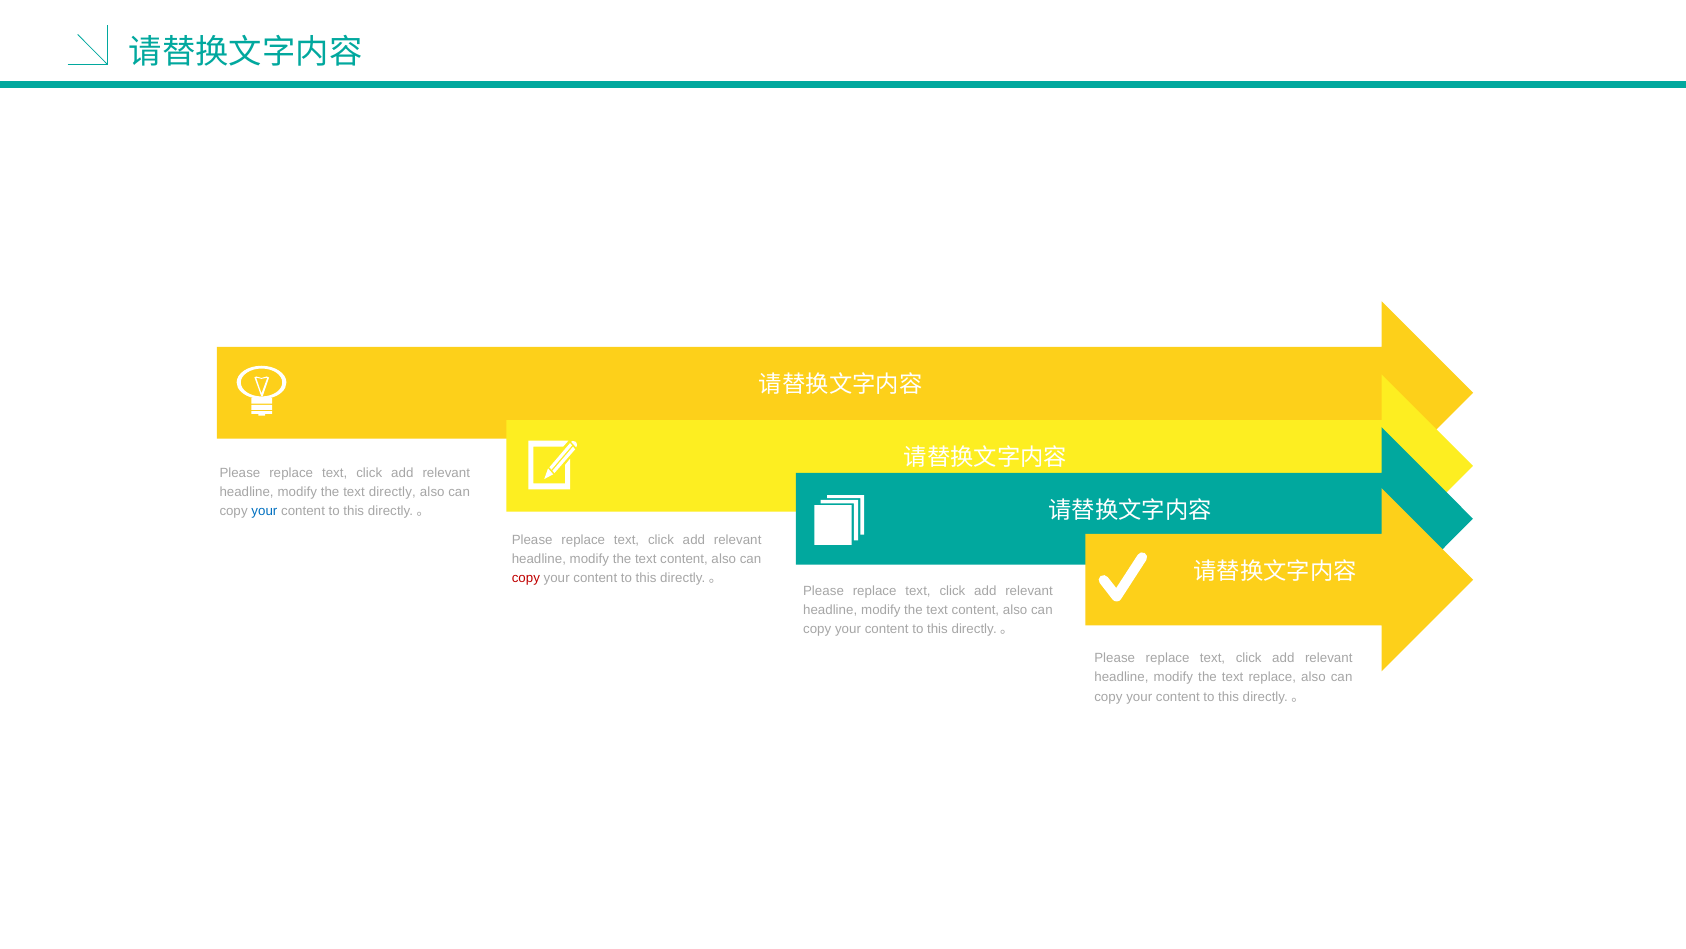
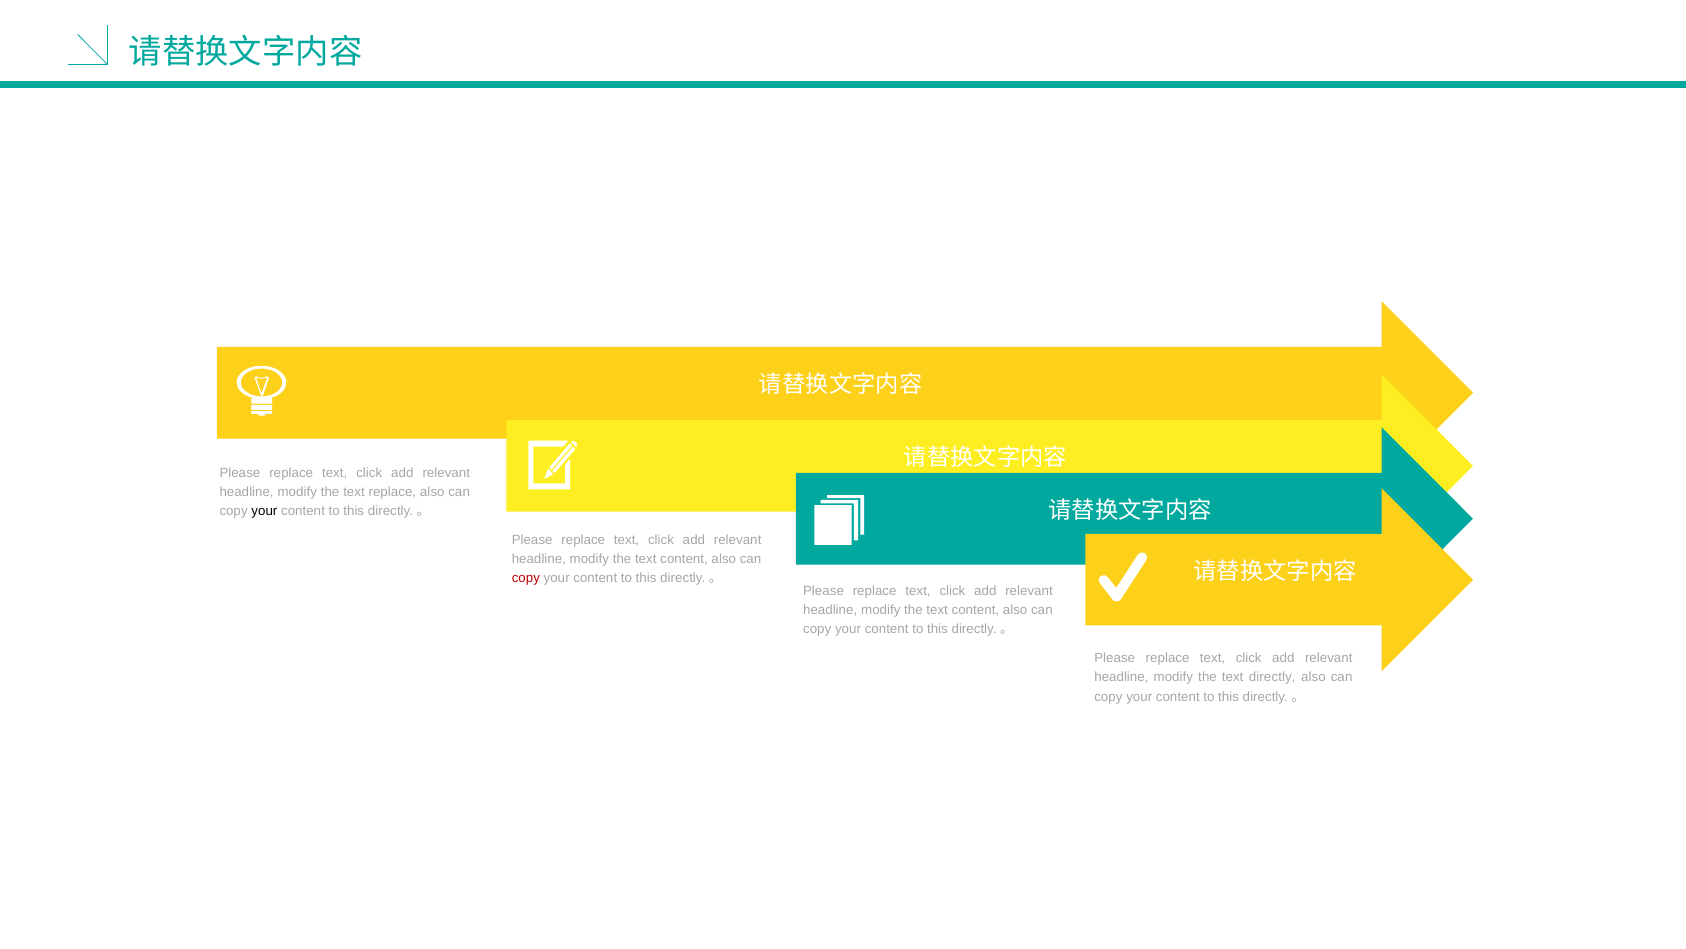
text directly: directly -> replace
your at (264, 511) colour: blue -> black
text replace: replace -> directly
